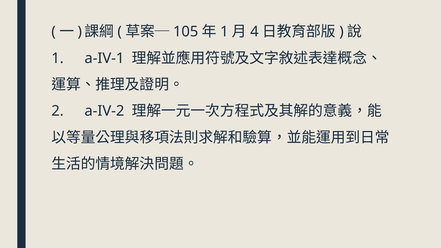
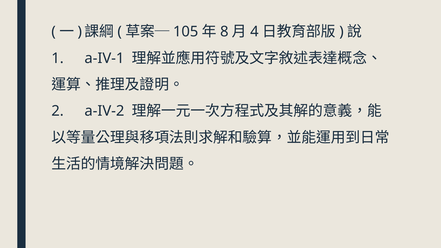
1 at (224, 32): 1 -> 8
